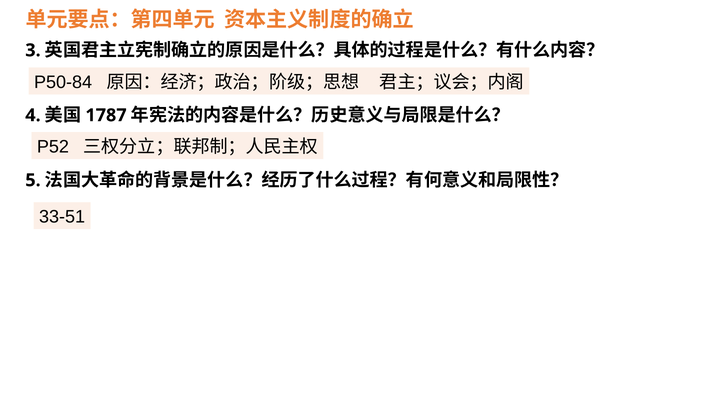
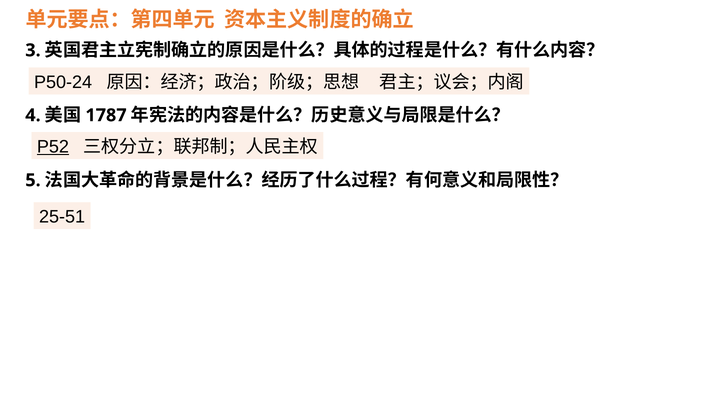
P50-84: P50-84 -> P50-24
P52 underline: none -> present
33-51: 33-51 -> 25-51
